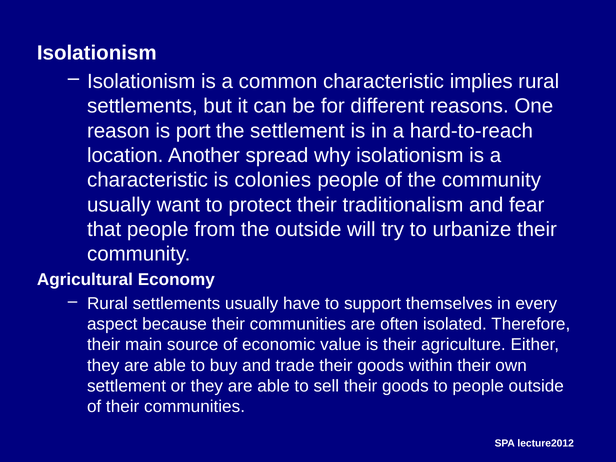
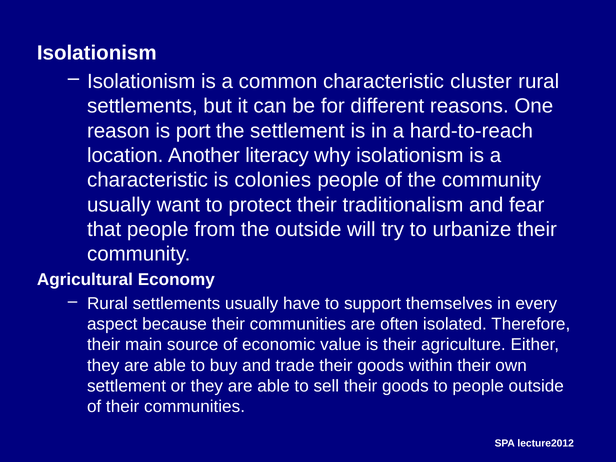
implies: implies -> cluster
spread: spread -> literacy
